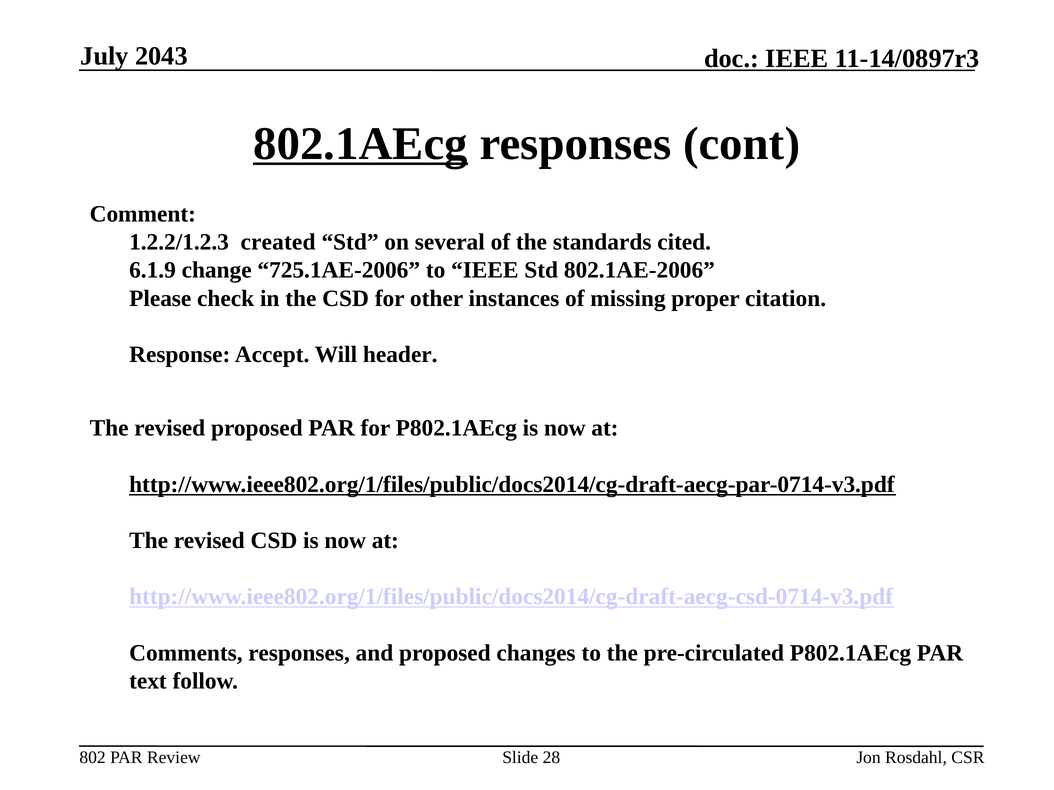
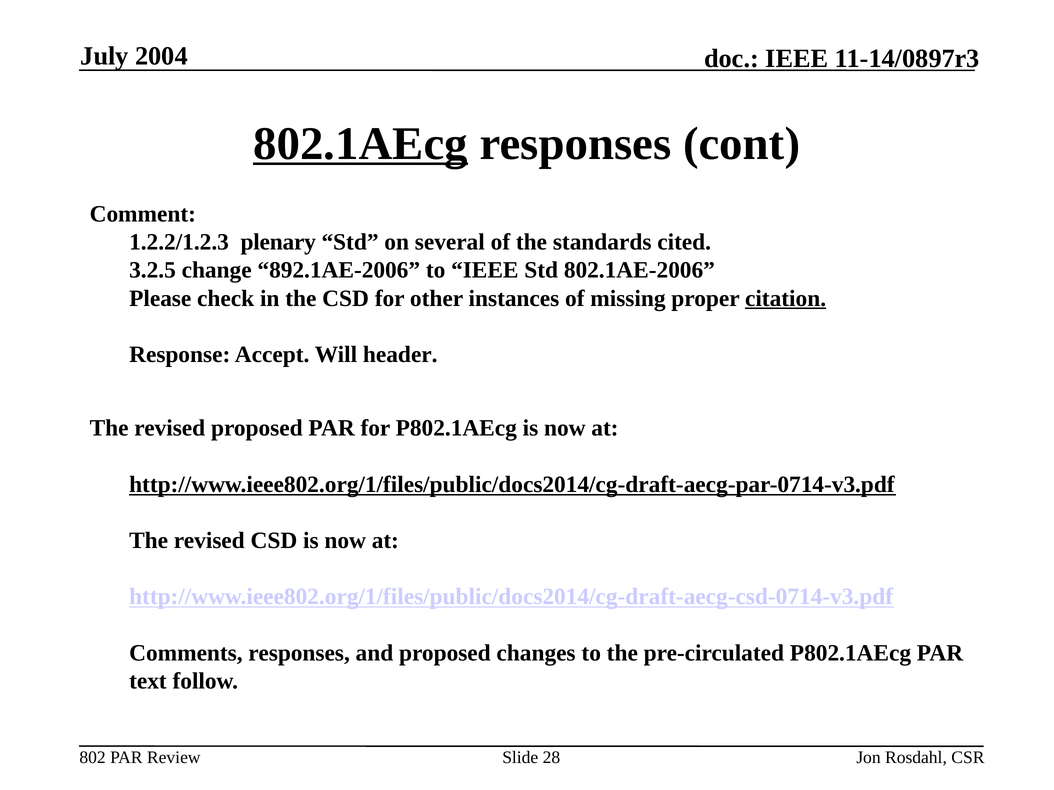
2043: 2043 -> 2004
created: created -> plenary
6.1.9: 6.1.9 -> 3.2.5
725.1AE-2006: 725.1AE-2006 -> 892.1AE-2006
citation underline: none -> present
